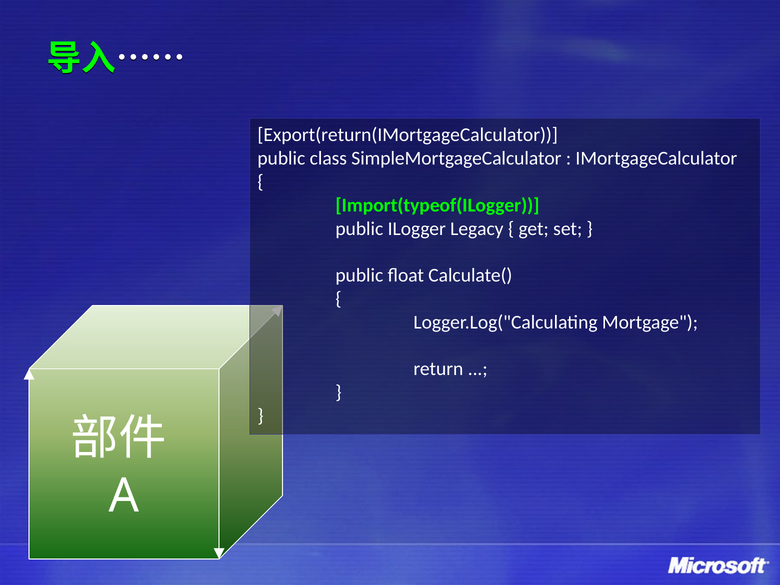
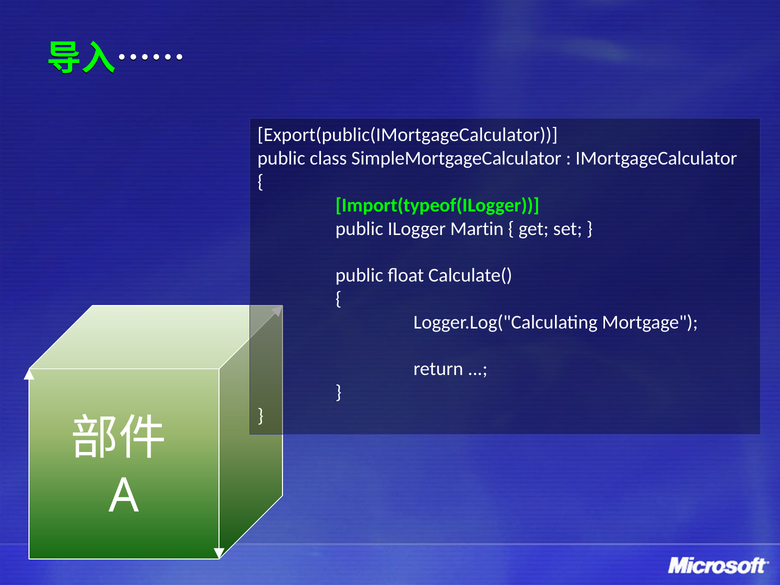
Export(return(IMortgageCalculator: Export(return(IMortgageCalculator -> Export(public(IMortgageCalculator
Legacy: Legacy -> Martin
